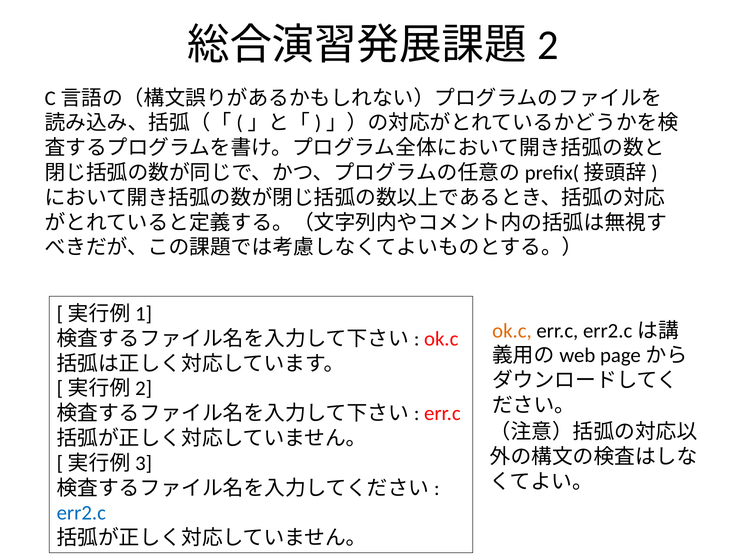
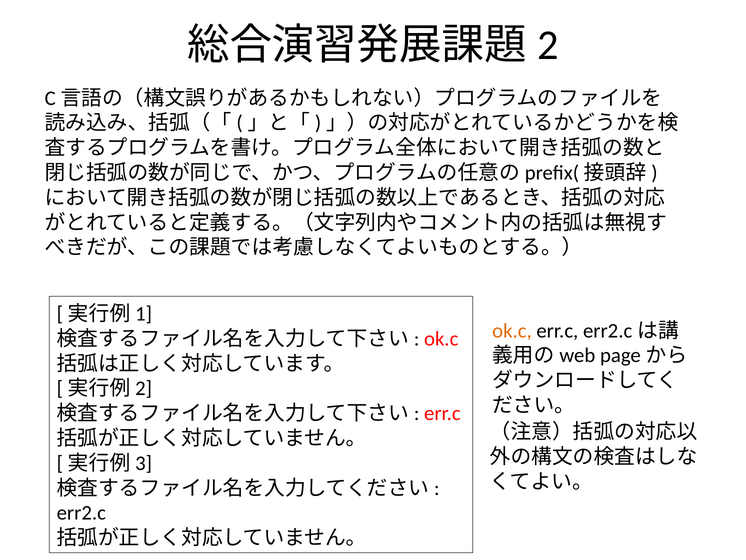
err2.c colour: blue -> black
